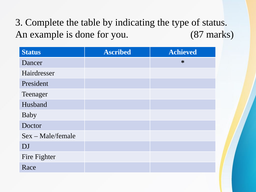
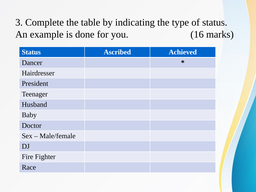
87: 87 -> 16
